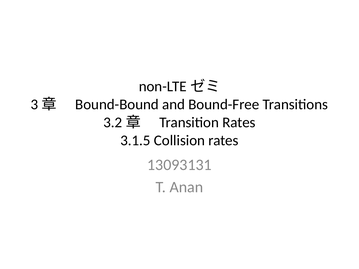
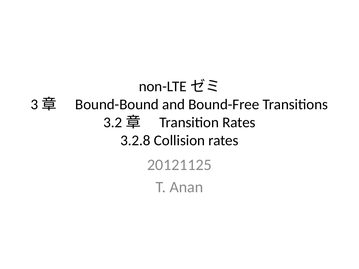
3.1.5: 3.1.5 -> 3.2.8
13093131: 13093131 -> 20121125
